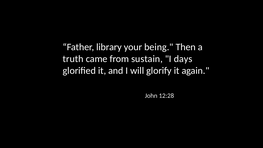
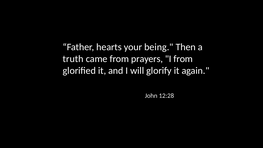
library: library -> hearts
sustain: sustain -> prayers
I days: days -> from
